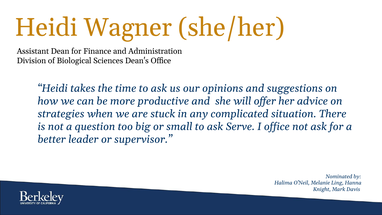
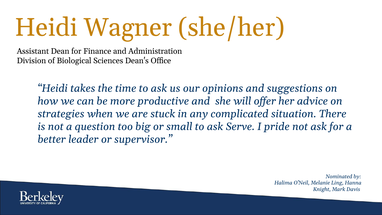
I office: office -> pride
